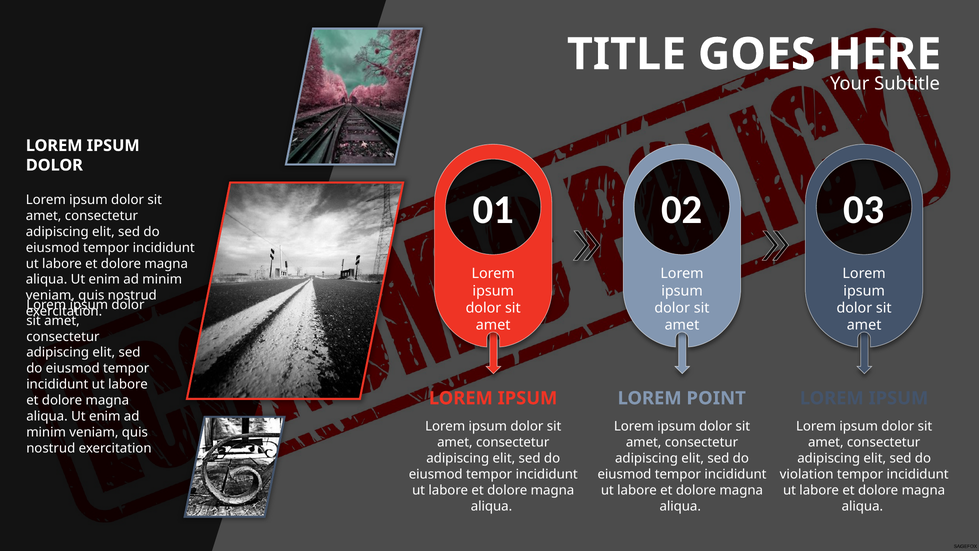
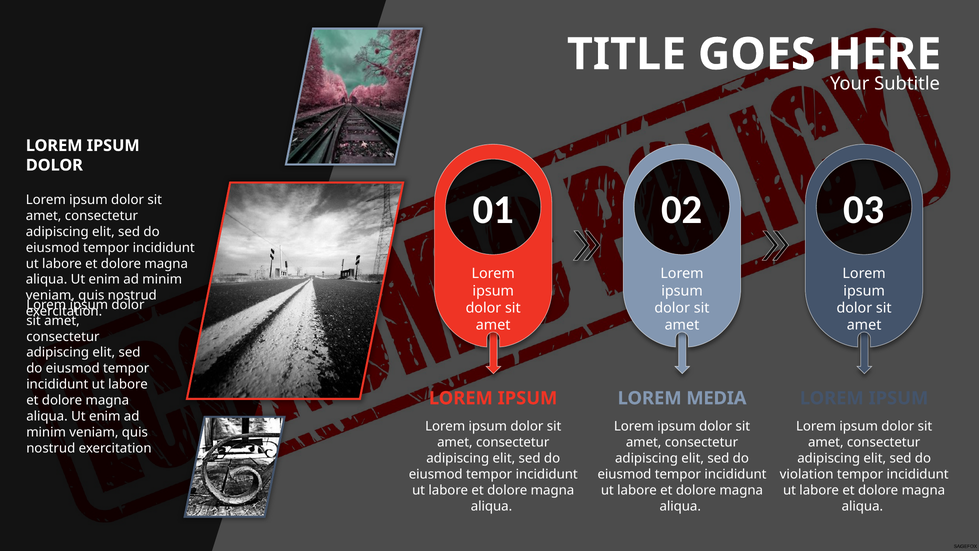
POINT: POINT -> MEDIA
